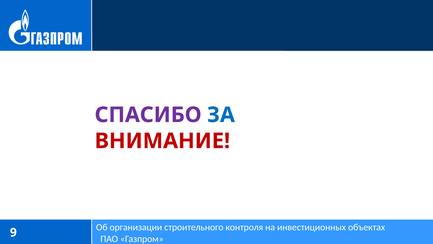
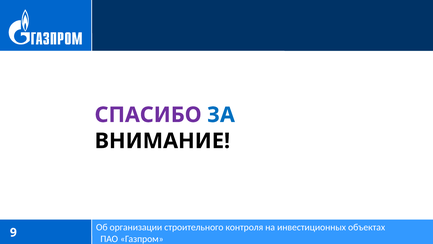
ВНИМАНИЕ colour: red -> black
